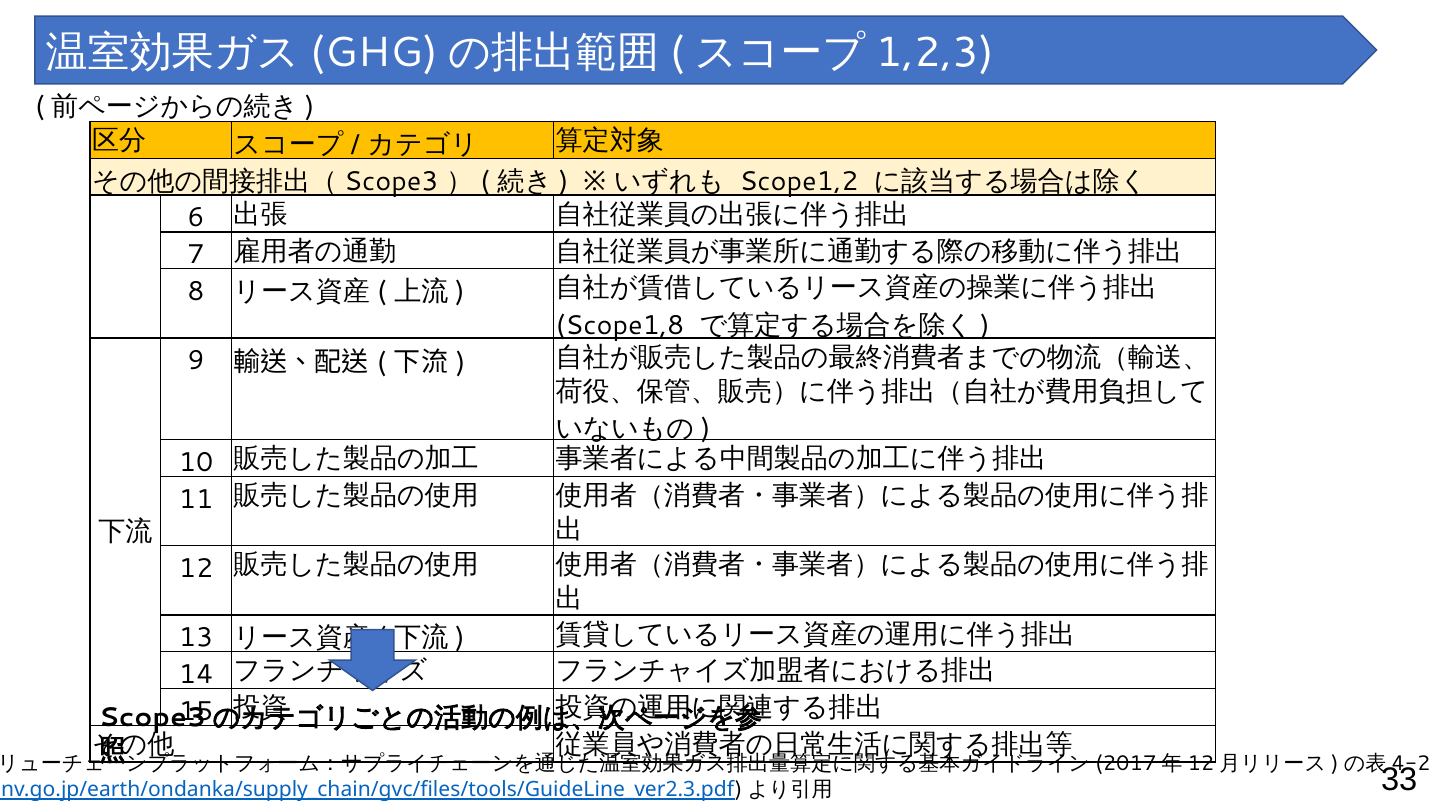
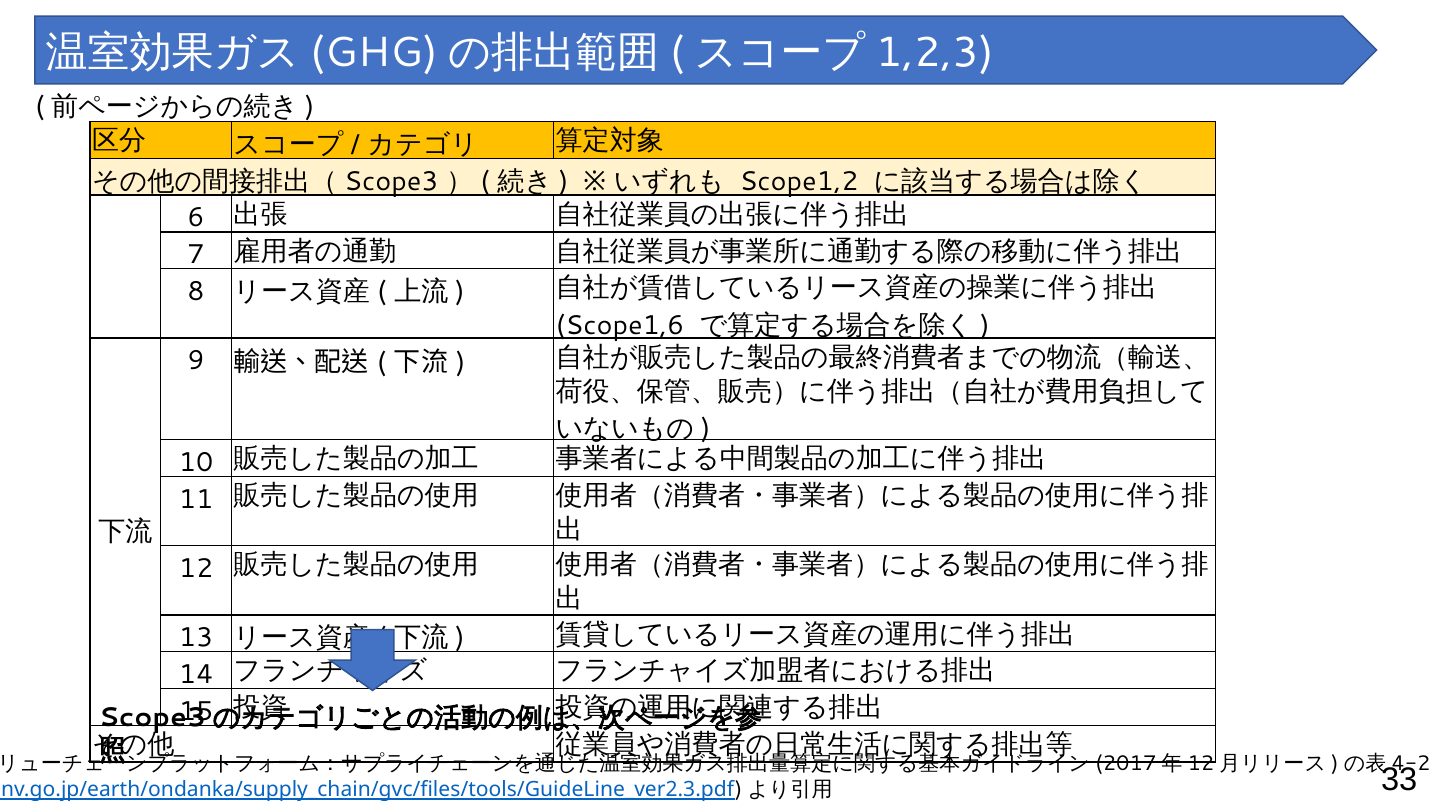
Scope1,8: Scope1,8 -> Scope1,6
